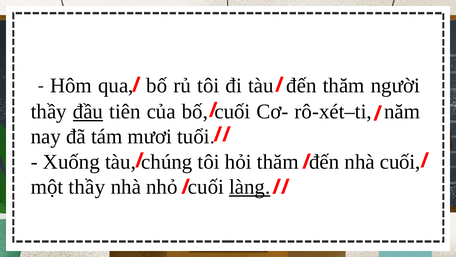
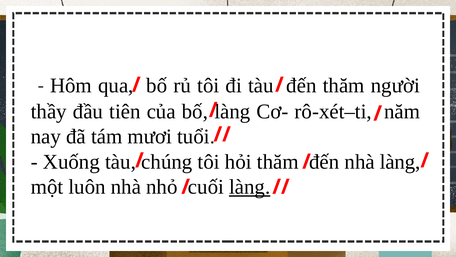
đầu underline: present -> none
bố cuối: cuối -> làng
nhà cuối: cuối -> làng
một thầy: thầy -> luôn
